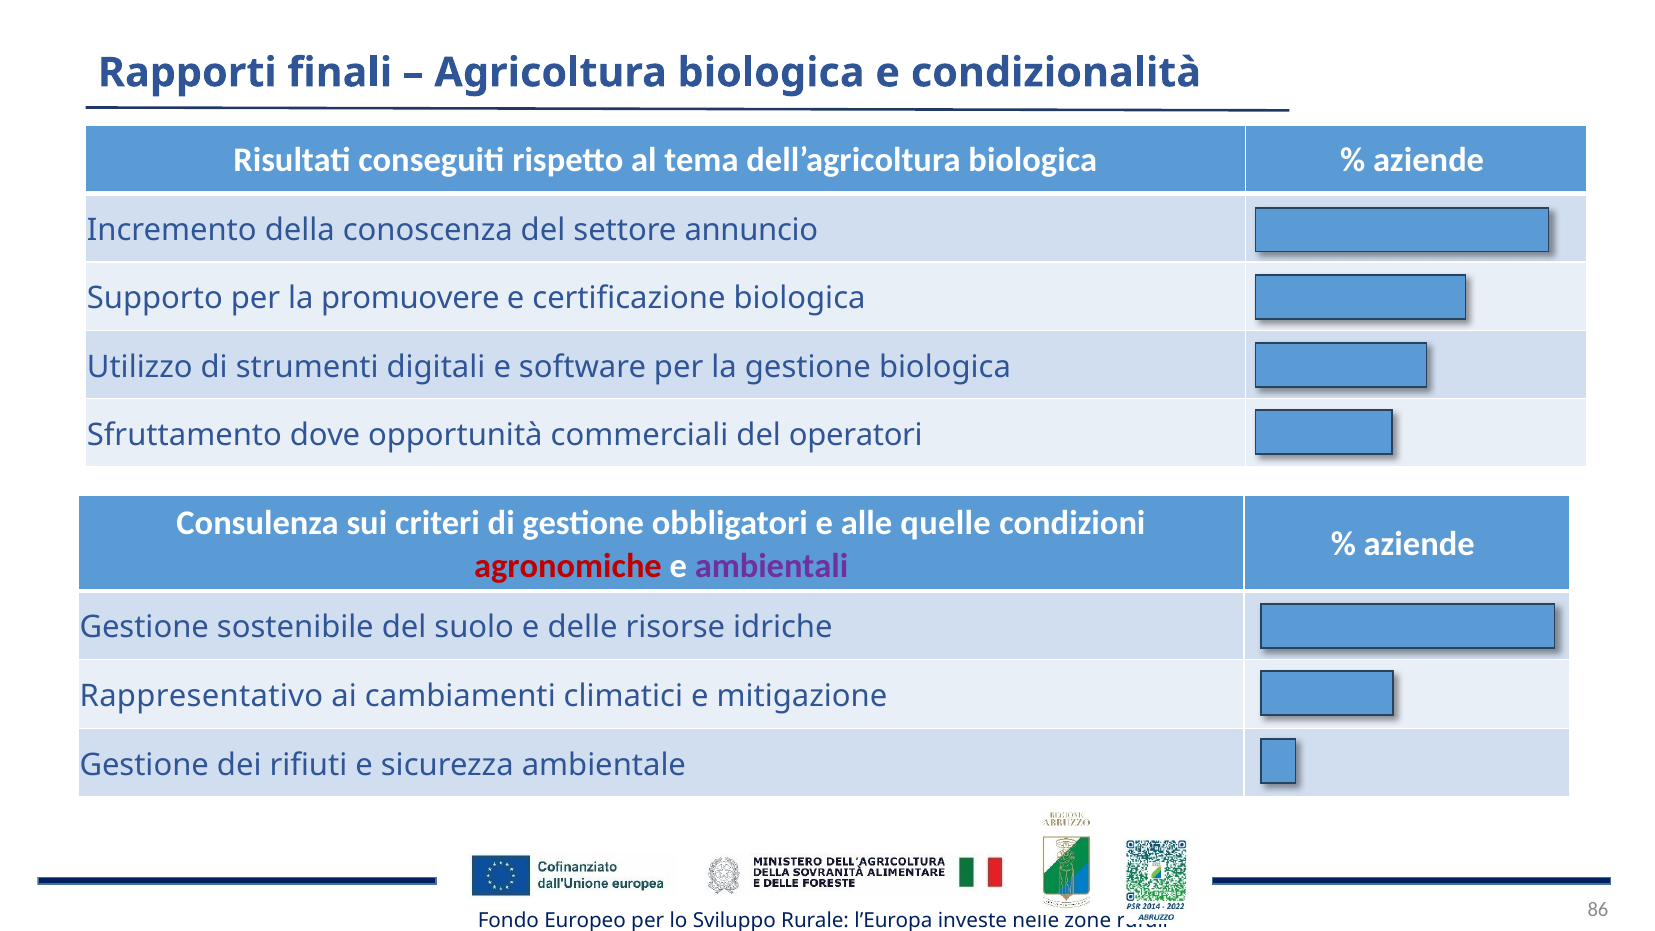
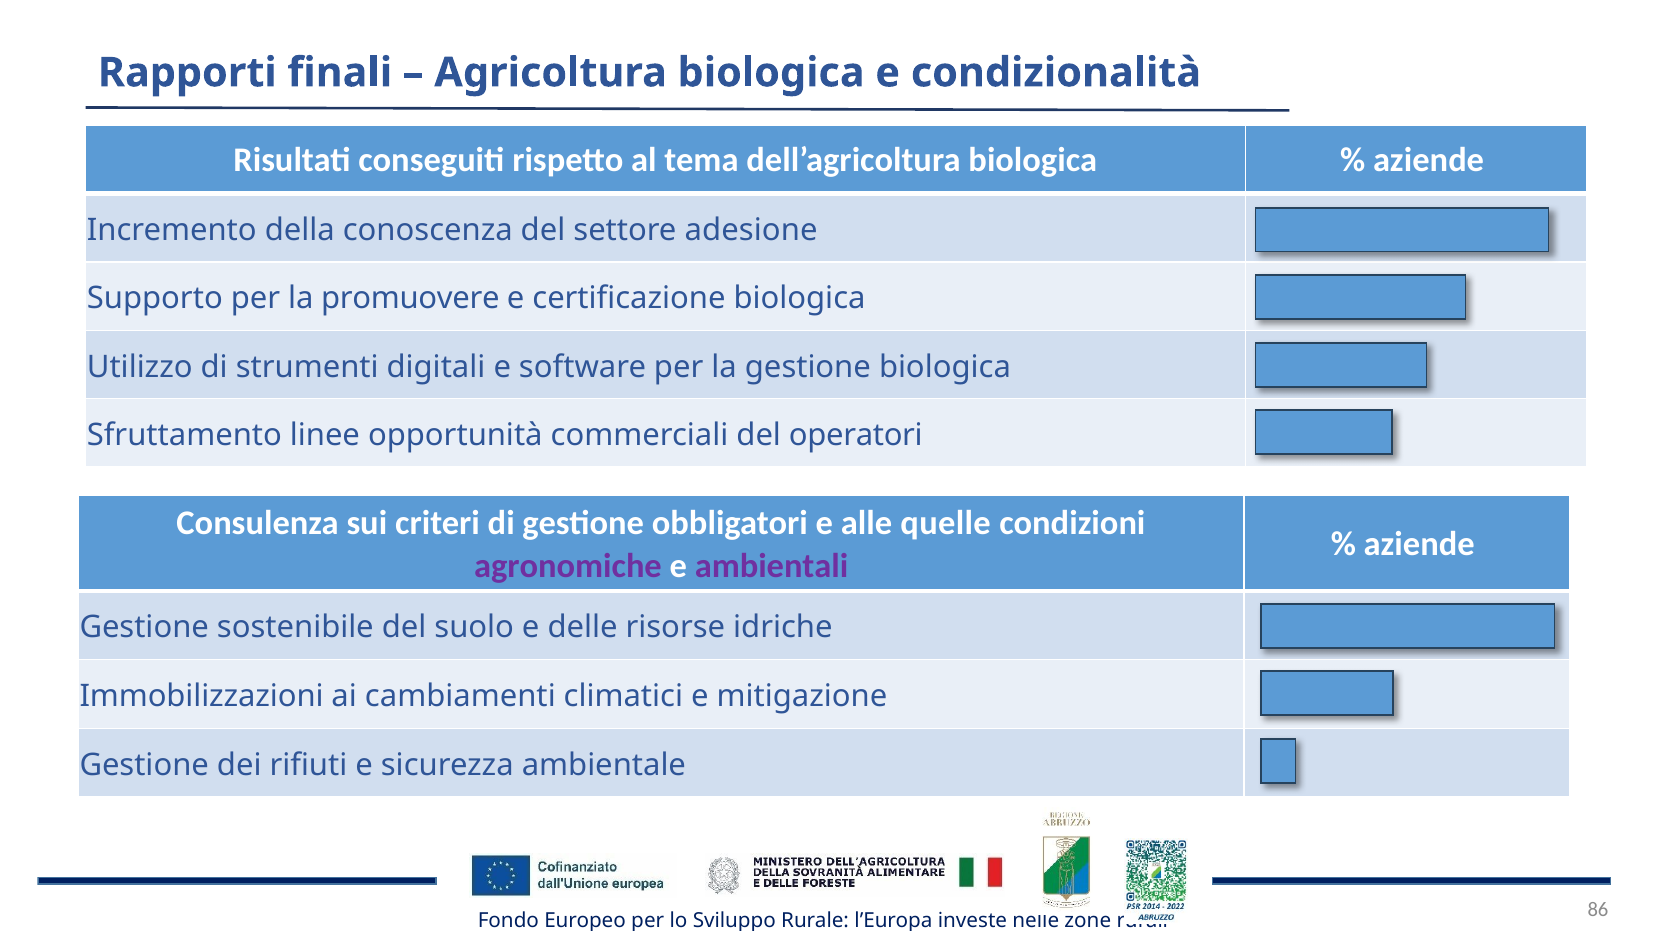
annuncio: annuncio -> adesione
dove: dove -> linee
agronomiche colour: red -> purple
Rappresentativo: Rappresentativo -> Immobilizzazioni
